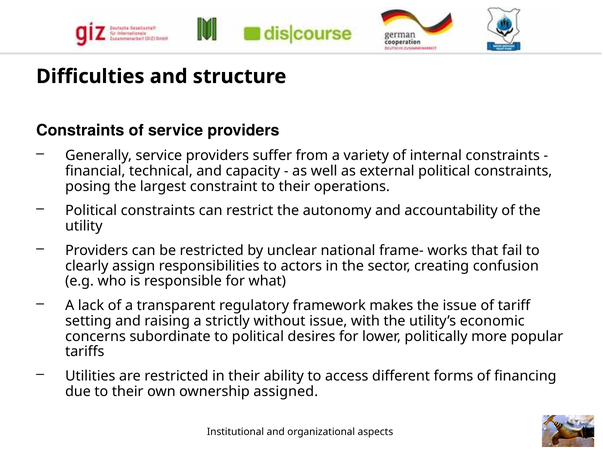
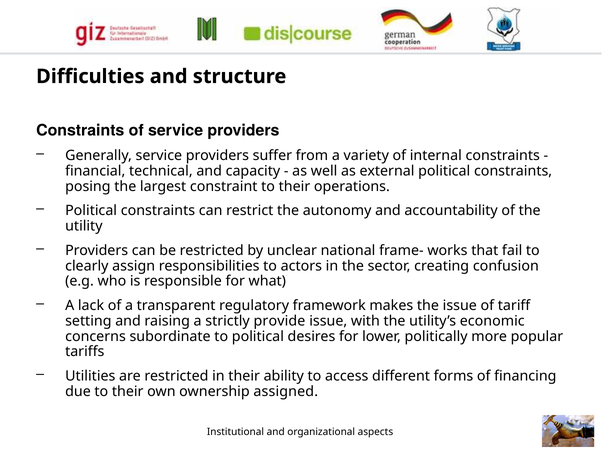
without: without -> provide
